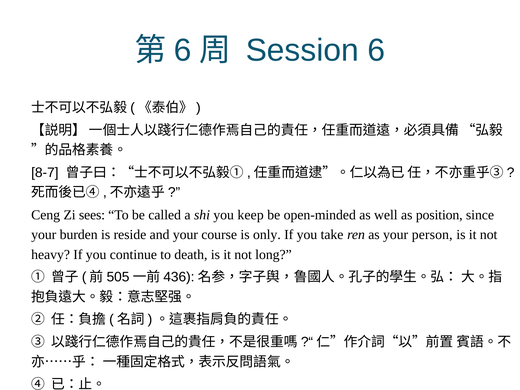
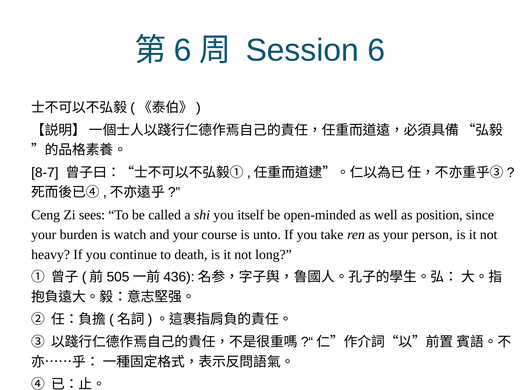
keep: keep -> itself
reside: reside -> watch
only: only -> unto
